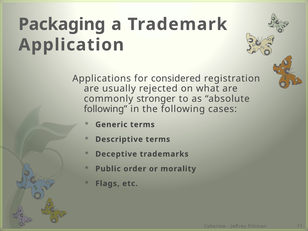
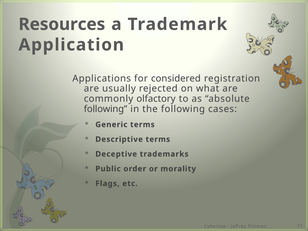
Packaging: Packaging -> Resources
stronger: stronger -> olfactory
